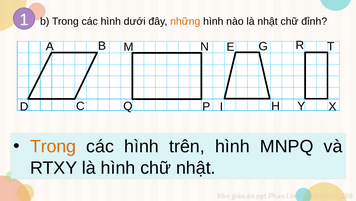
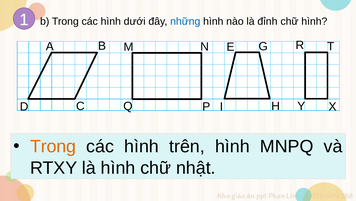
những colour: orange -> blue
là nhật: nhật -> đỉnh
chữ đỉnh: đỉnh -> hình
